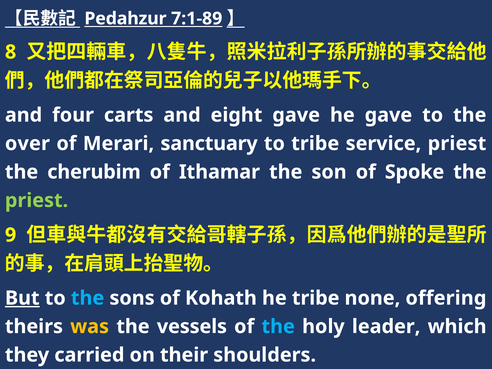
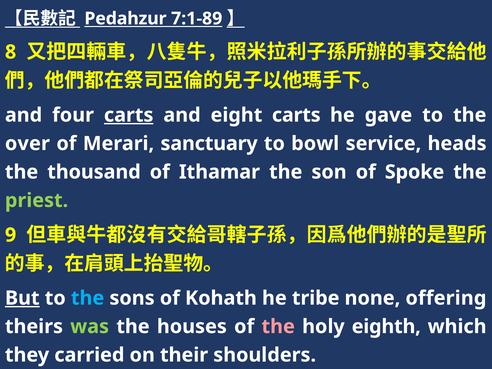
carts at (129, 115) underline: none -> present
eight gave: gave -> carts
to tribe: tribe -> bowl
service priest: priest -> heads
cherubim: cherubim -> thousand
was colour: yellow -> light green
vessels: vessels -> houses
the at (278, 327) colour: light blue -> pink
leader: leader -> eighth
